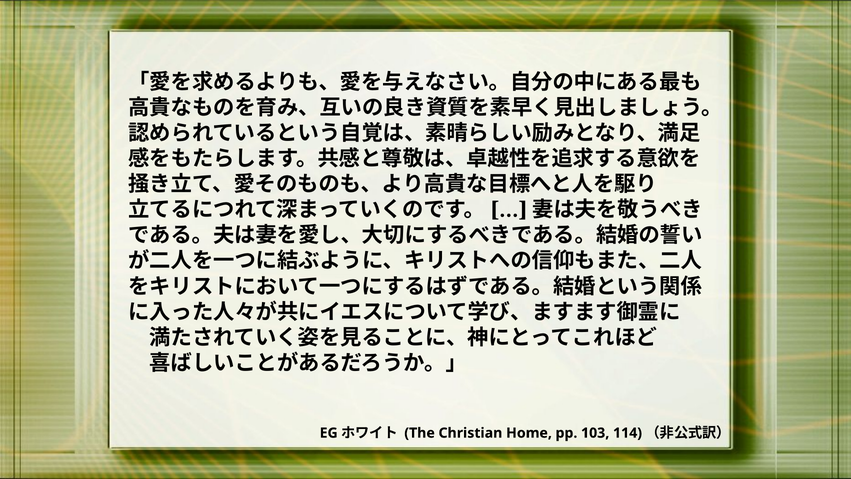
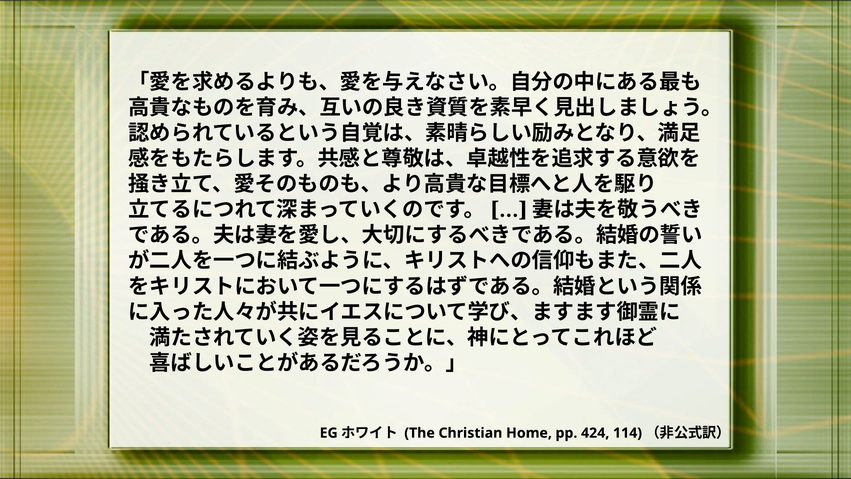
103: 103 -> 424
